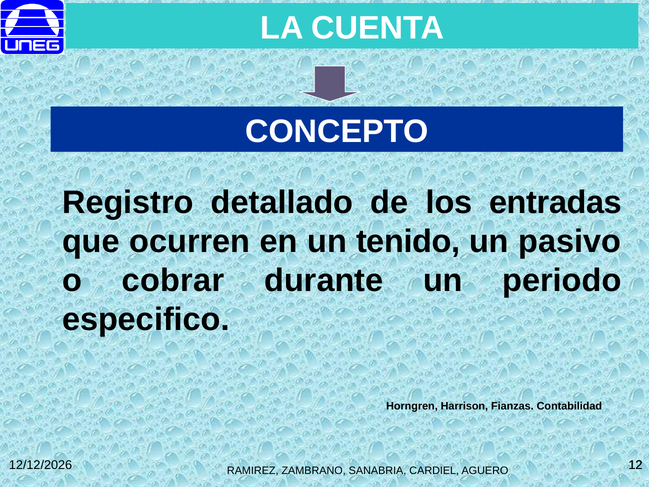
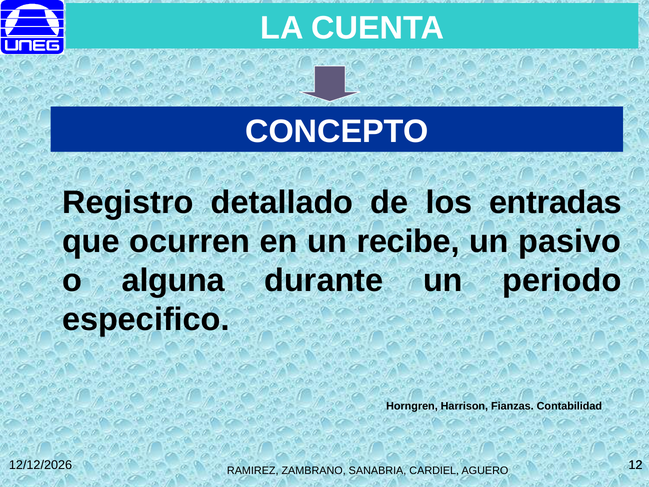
tenido: tenido -> recibe
cobrar: cobrar -> alguna
